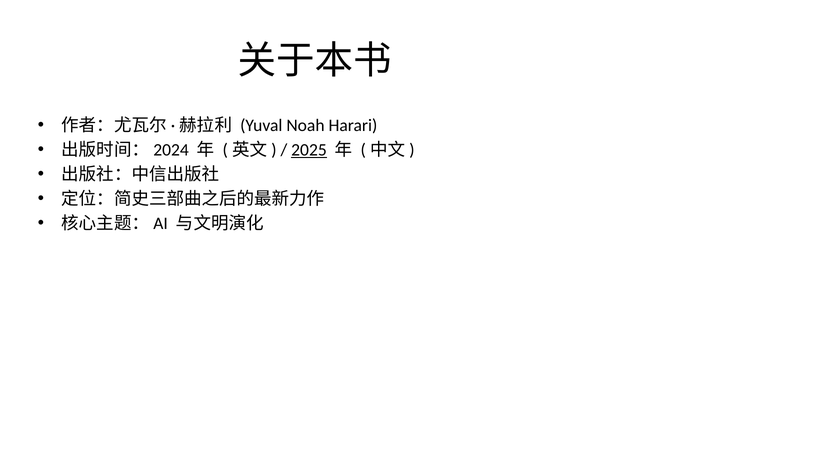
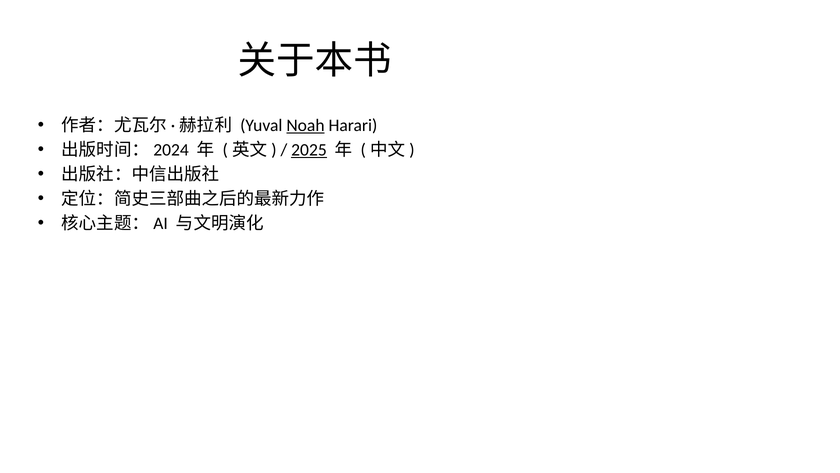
Noah underline: none -> present
